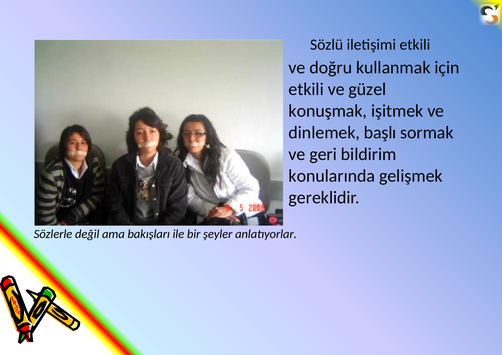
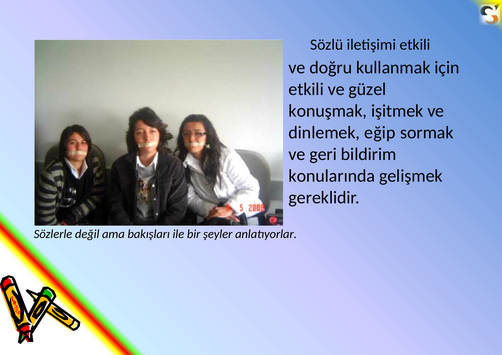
başlı: başlı -> eğip
